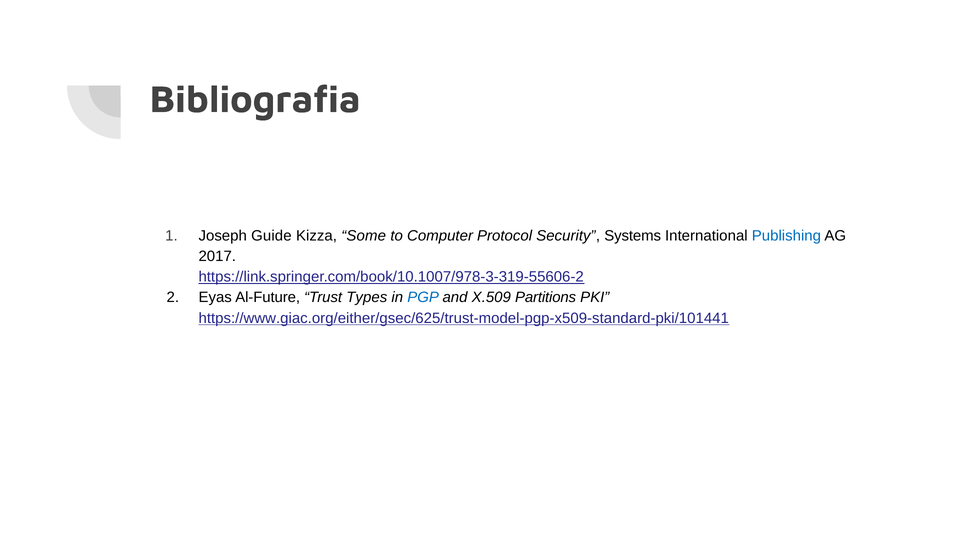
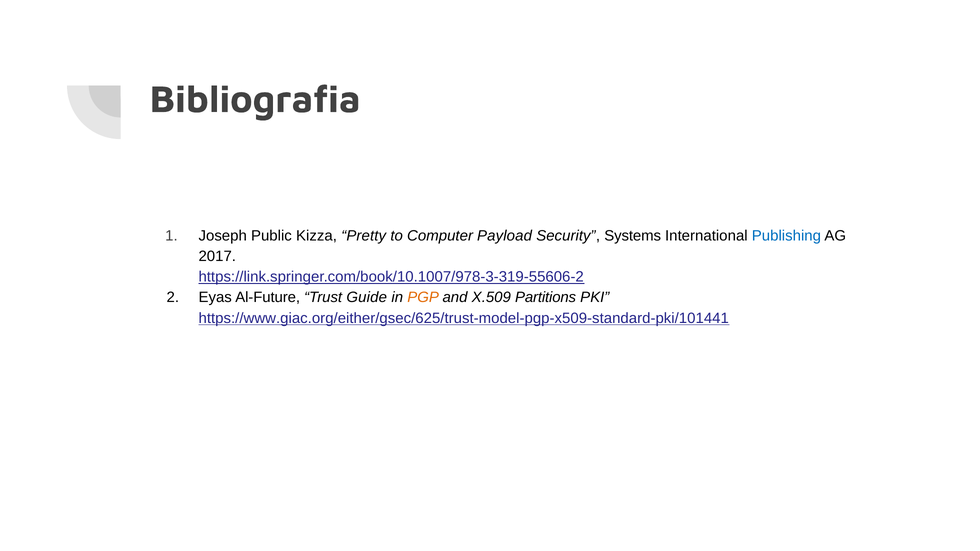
Guide: Guide -> Public
Some: Some -> Pretty
Protocol: Protocol -> Payload
Types: Types -> Guide
PGP colour: blue -> orange
